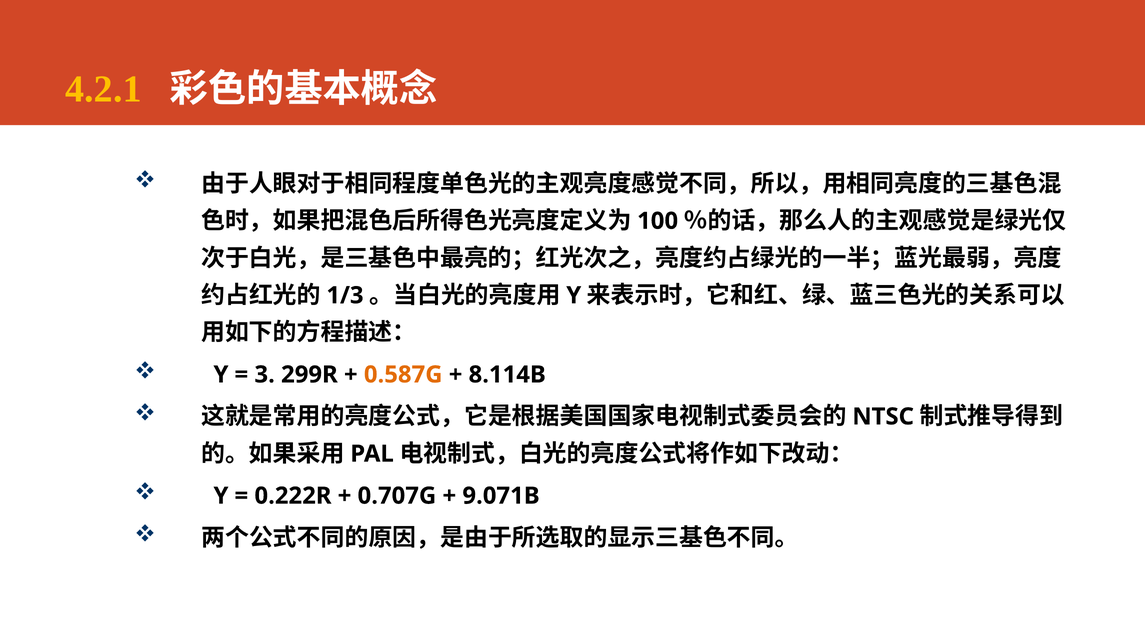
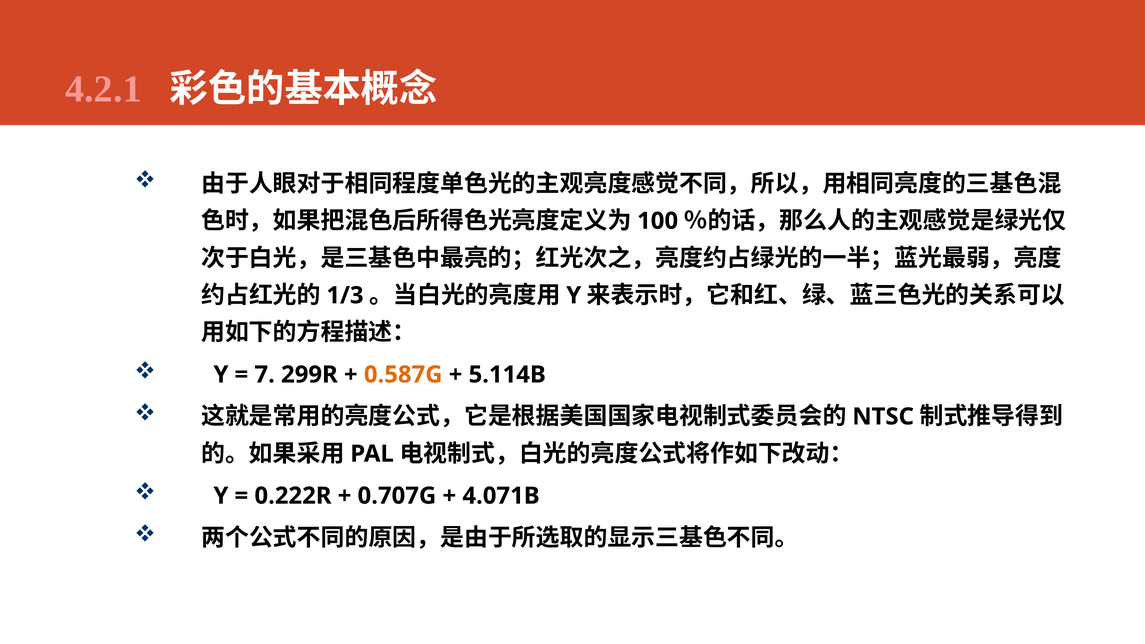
4.2.1 colour: yellow -> pink
3: 3 -> 7
8.114B: 8.114B -> 5.114B
9.071B: 9.071B -> 4.071B
